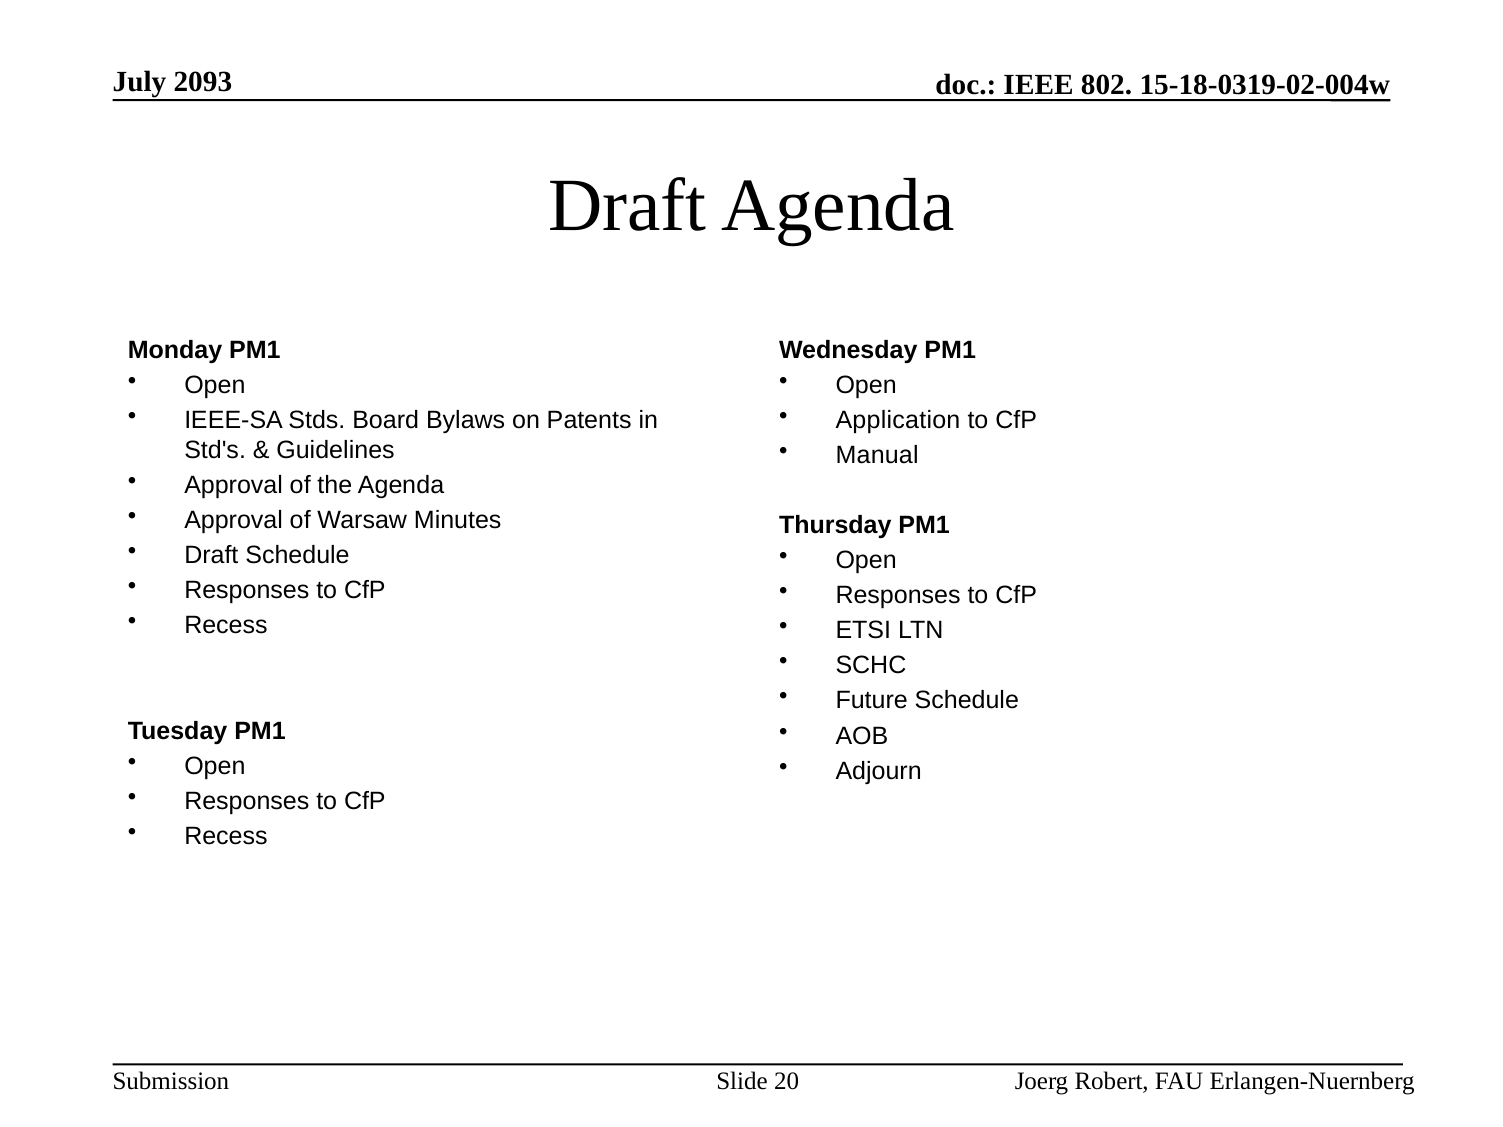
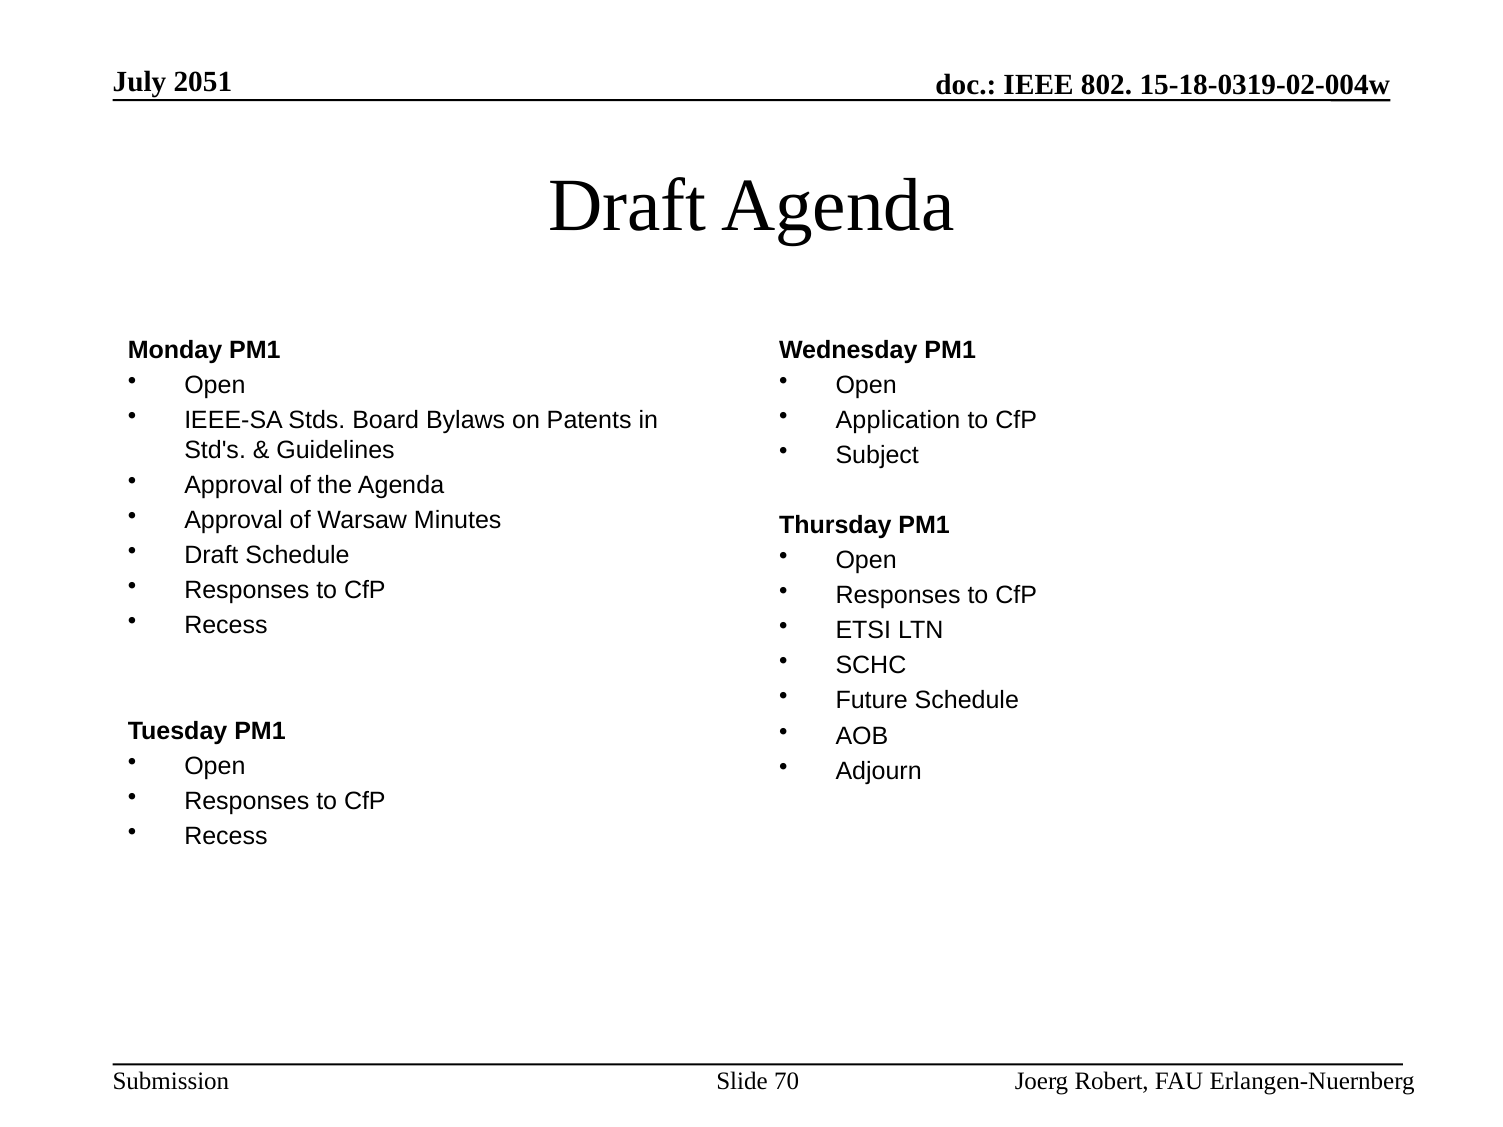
2093: 2093 -> 2051
Manual: Manual -> Subject
20: 20 -> 70
